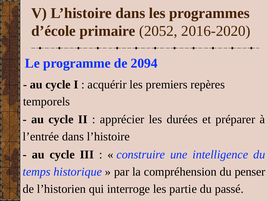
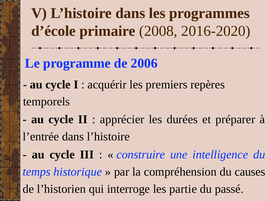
2052: 2052 -> 2008
2094: 2094 -> 2006
penser: penser -> causes
